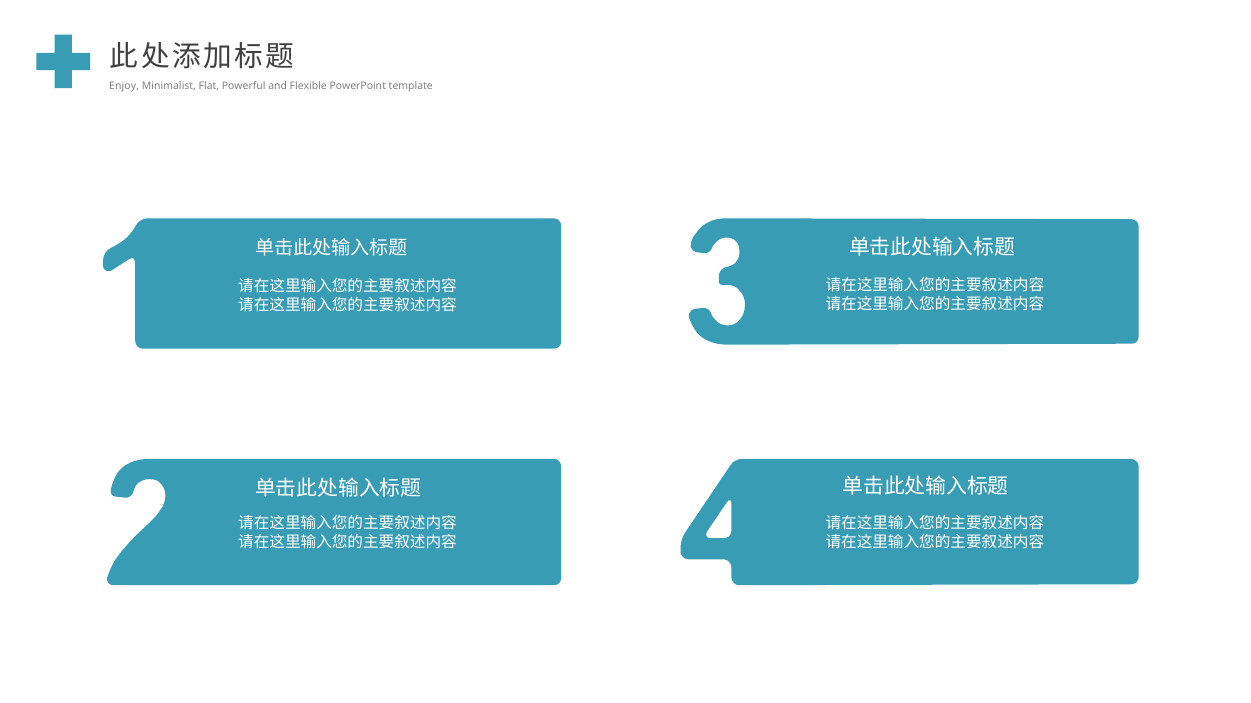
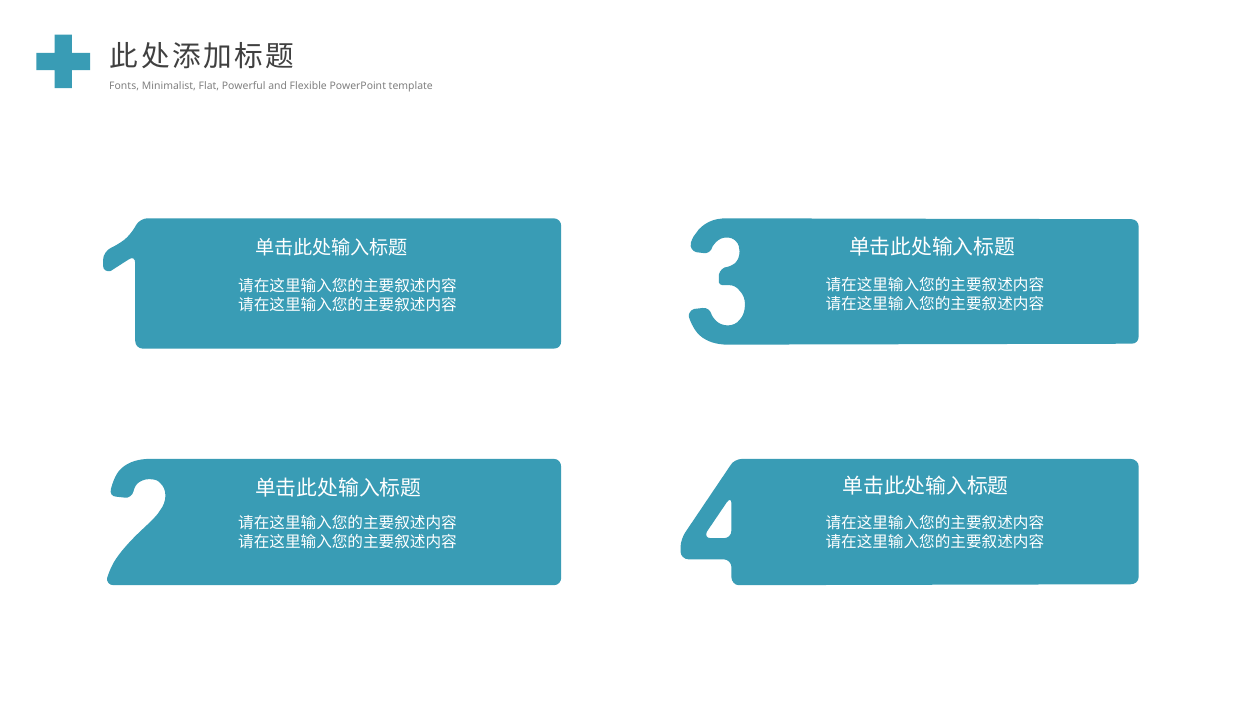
Enjoy: Enjoy -> Fonts
